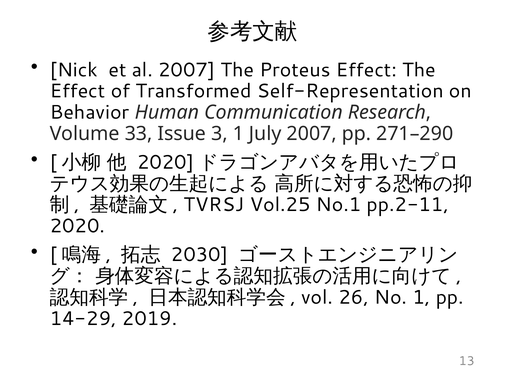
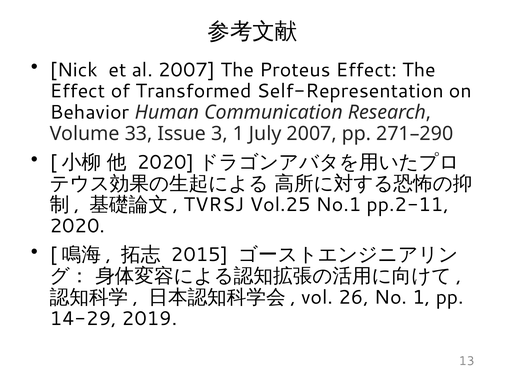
2030: 2030 -> 2015
